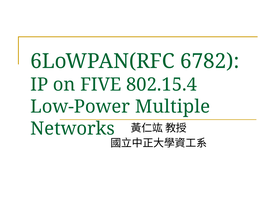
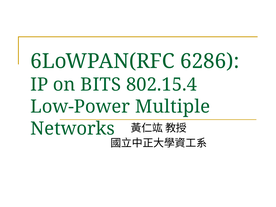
6782: 6782 -> 6286
FIVE: FIVE -> BITS
